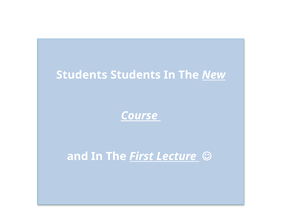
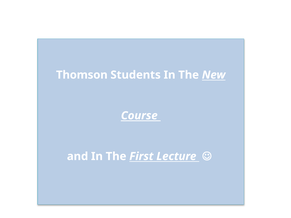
Students at (82, 75): Students -> Thomson
